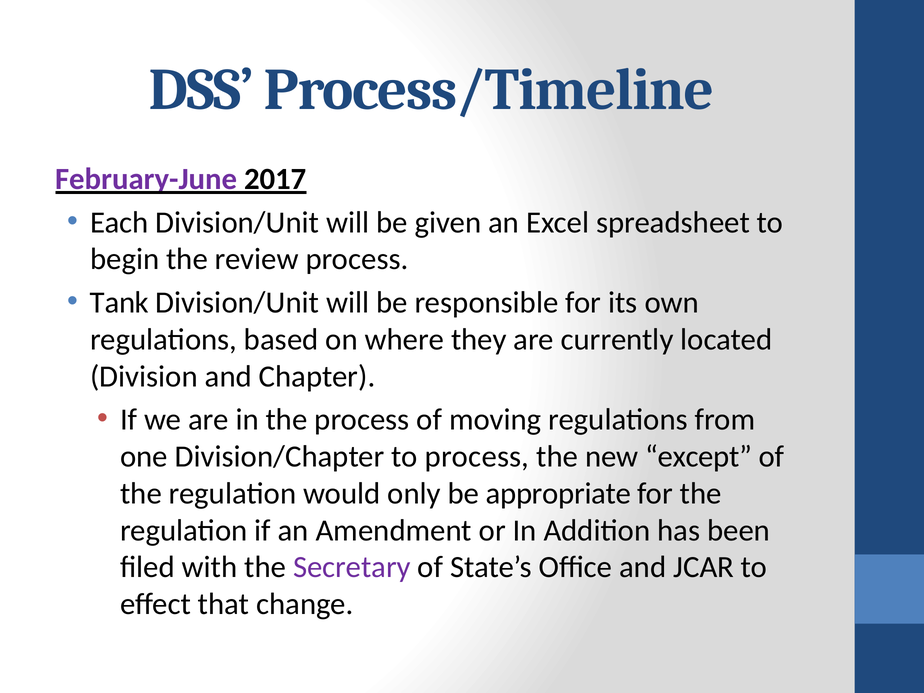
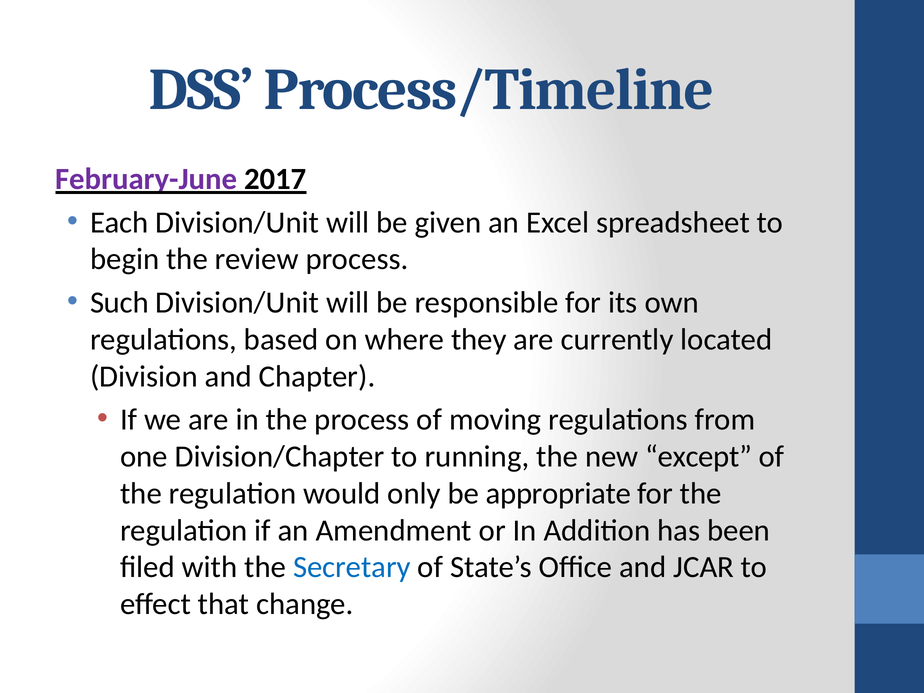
Tank: Tank -> Such
to process: process -> running
Secretary colour: purple -> blue
